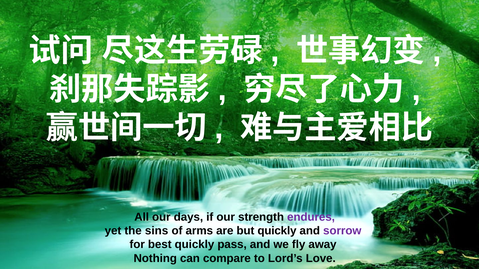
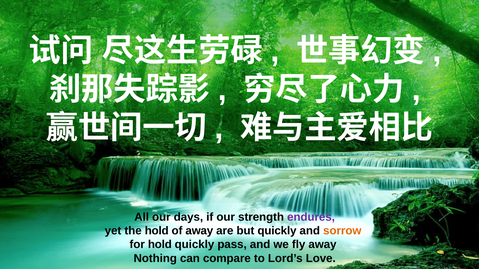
the sins: sins -> hold
of arms: arms -> away
sorrow colour: purple -> orange
for best: best -> hold
